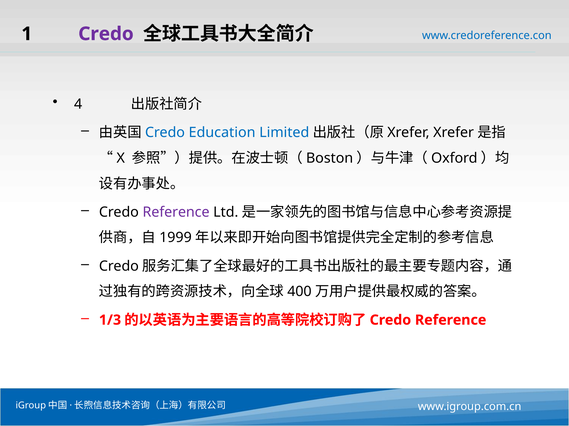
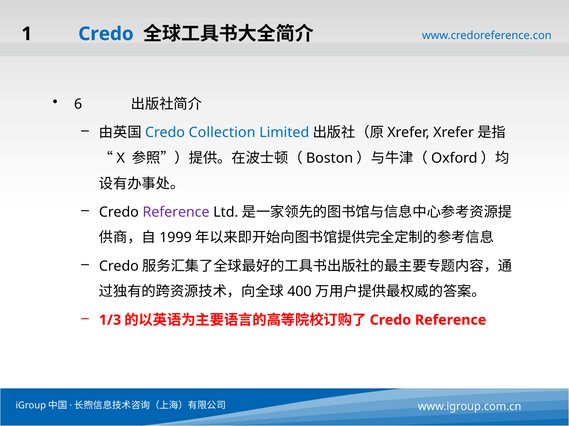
Credo at (106, 34) colour: purple -> blue
4: 4 -> 6
Education: Education -> Collection
